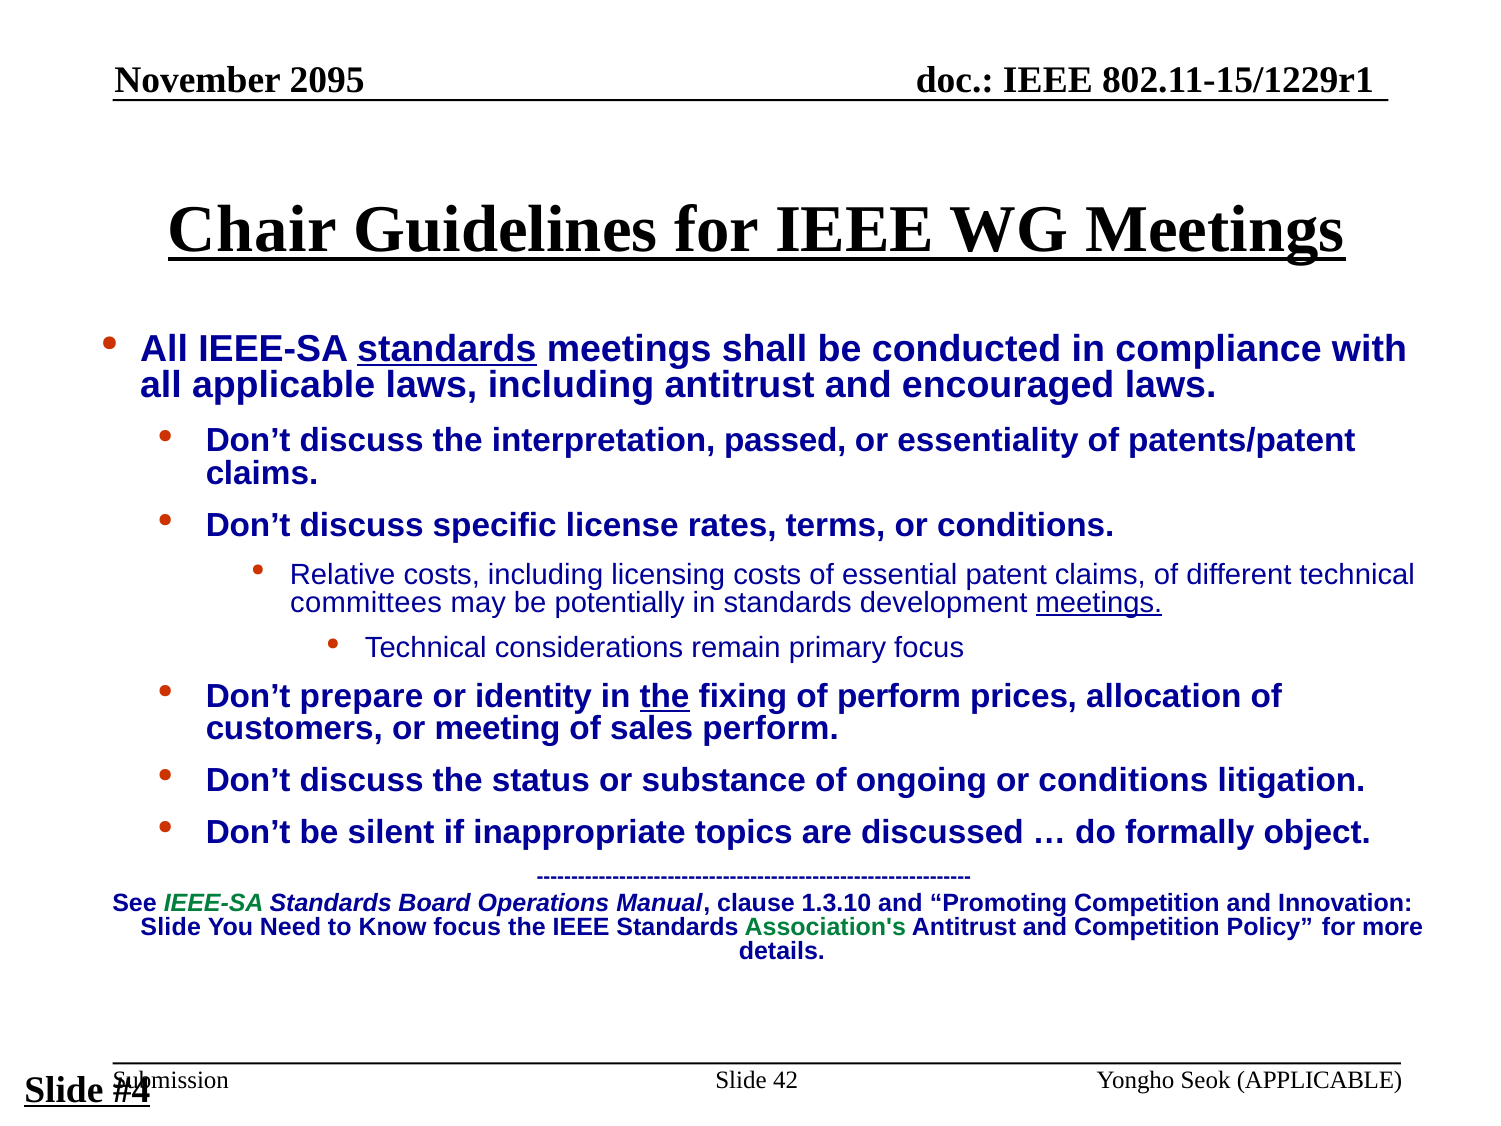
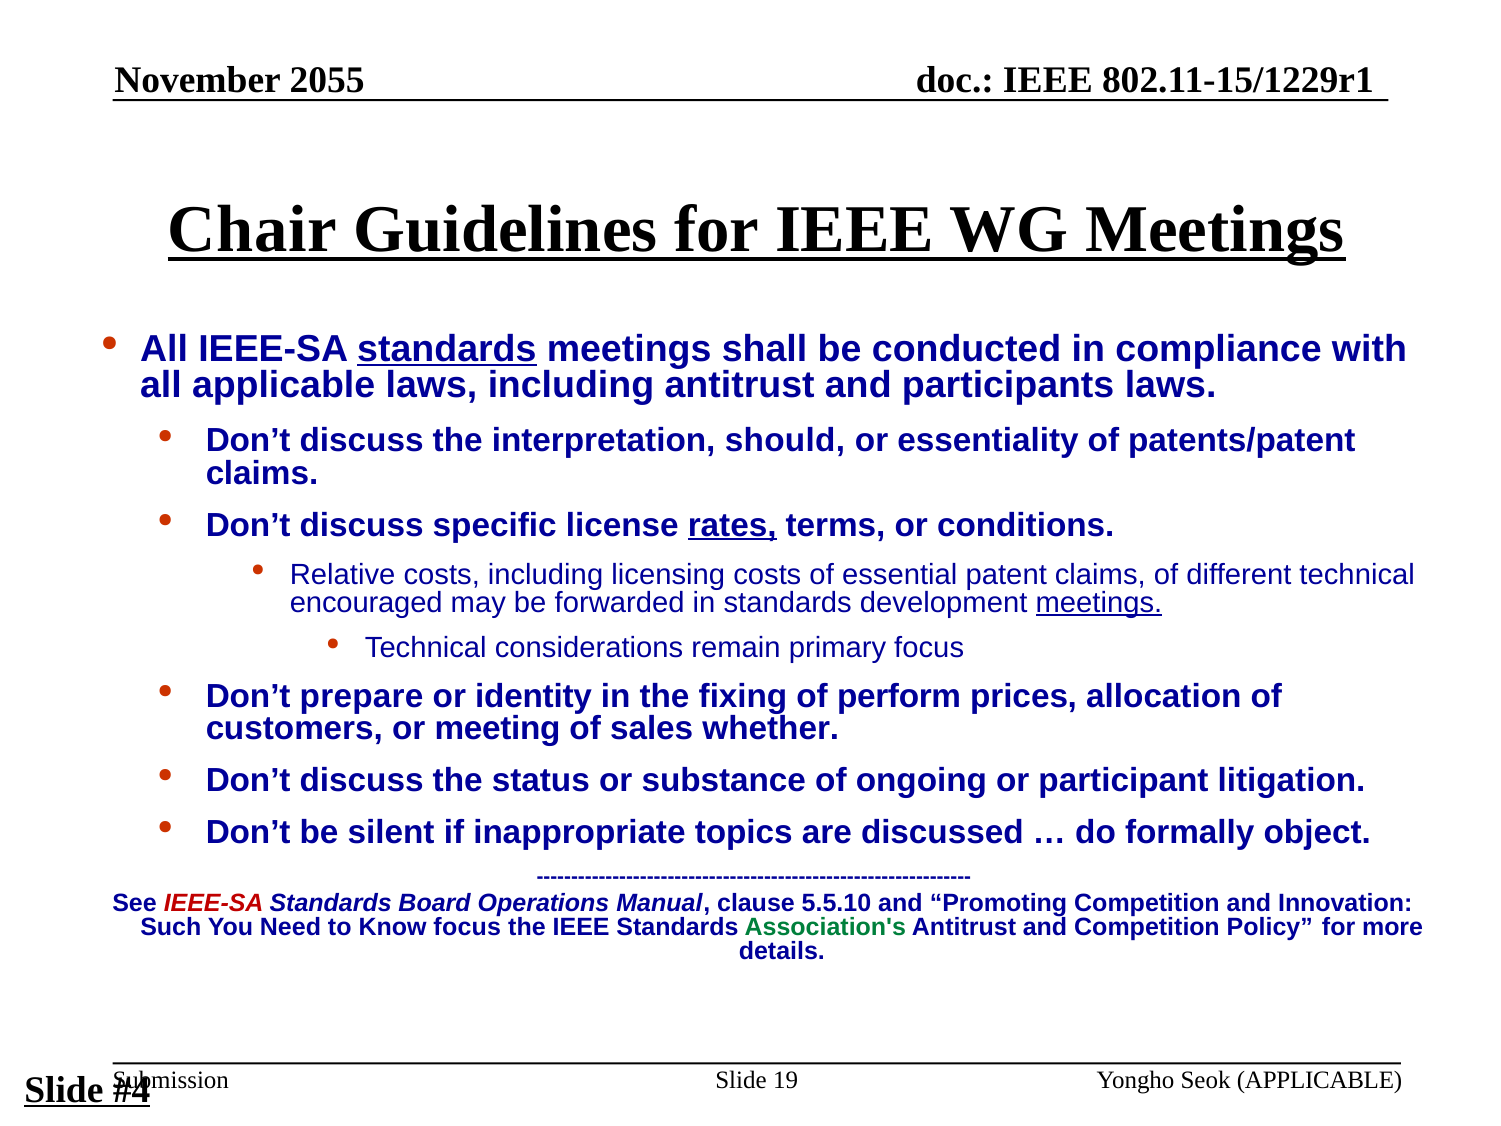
2095: 2095 -> 2055
encouraged: encouraged -> participants
passed: passed -> should
rates underline: none -> present
committees: committees -> encouraged
potentially: potentially -> forwarded
the at (665, 696) underline: present -> none
sales perform: perform -> whether
ongoing or conditions: conditions -> participant
IEEE-SA at (214, 903) colour: green -> red
1.3.10: 1.3.10 -> 5.5.10
Slide at (171, 927): Slide -> Such
42: 42 -> 19
